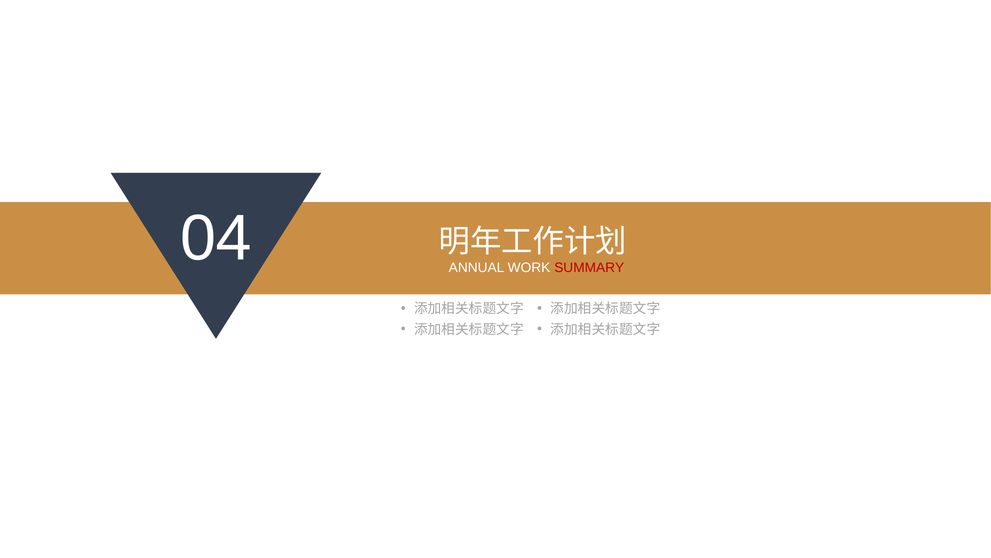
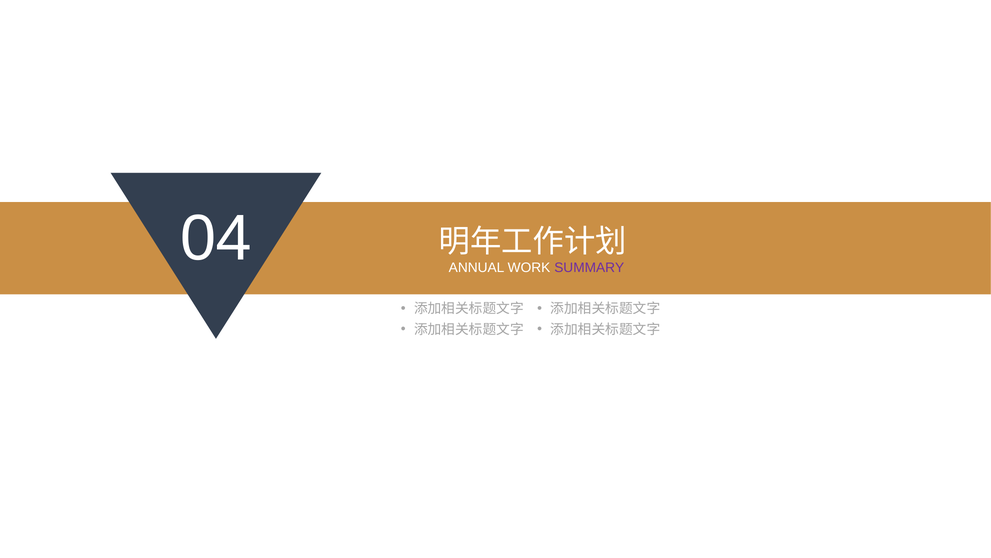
SUMMARY colour: red -> purple
